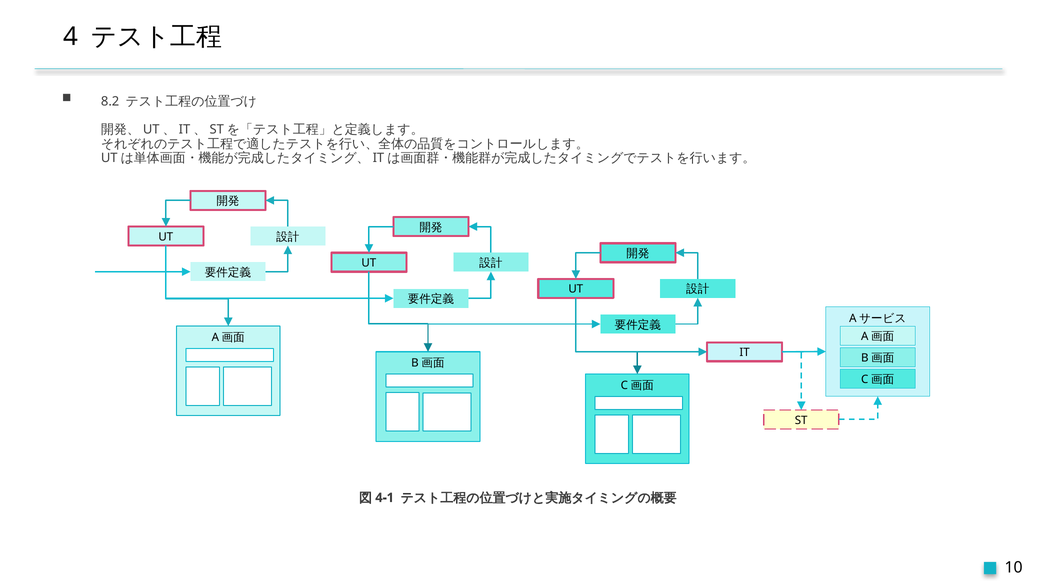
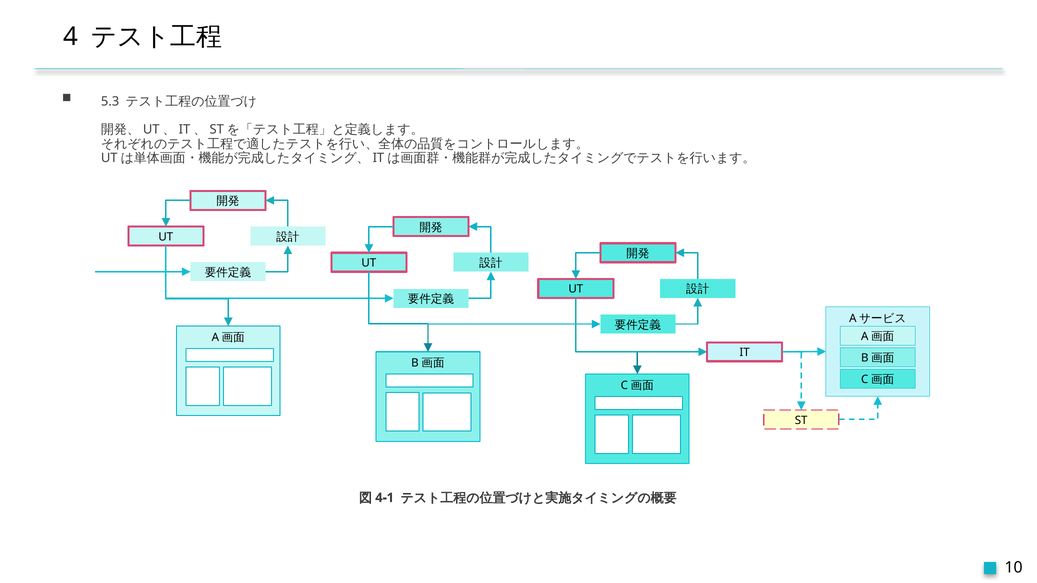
8.2: 8.2 -> 5.3
